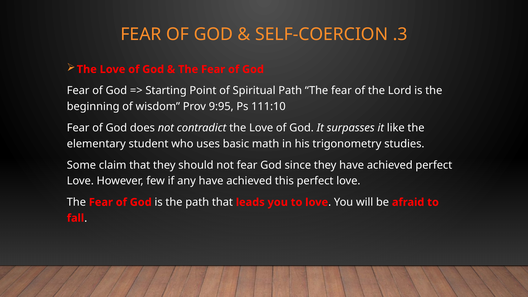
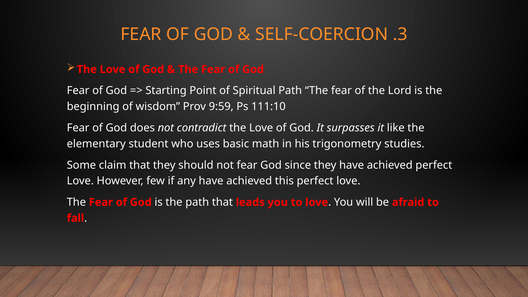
9:95: 9:95 -> 9:59
